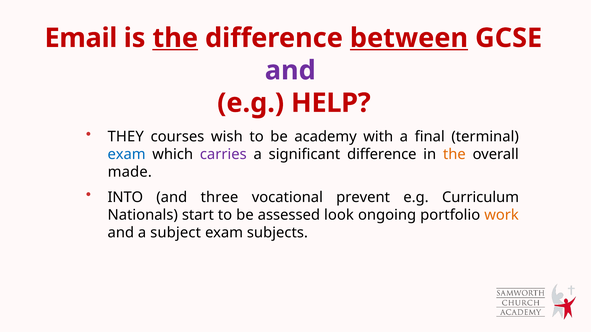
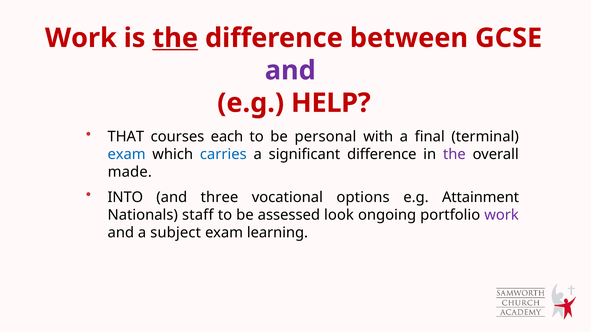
Email at (81, 38): Email -> Work
between underline: present -> none
THEY: THEY -> THAT
wish: wish -> each
academy: academy -> personal
carries colour: purple -> blue
the at (454, 155) colour: orange -> purple
prevent: prevent -> options
Curriculum: Curriculum -> Attainment
start: start -> staff
work at (502, 215) colour: orange -> purple
subjects: subjects -> learning
